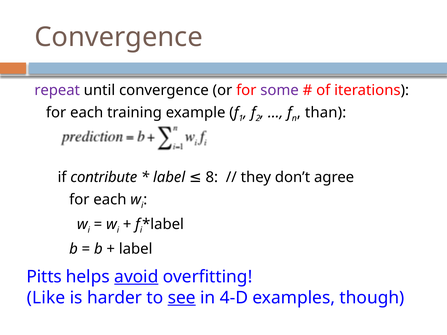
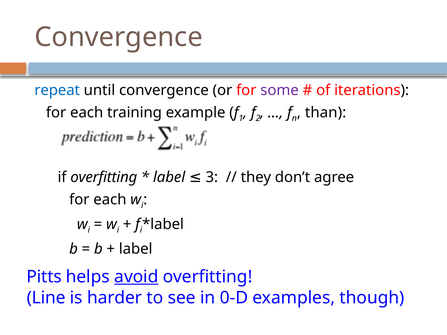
repeat colour: purple -> blue
if contribute: contribute -> overfitting
8: 8 -> 3
Like: Like -> Line
see underline: present -> none
4-D: 4-D -> 0-D
